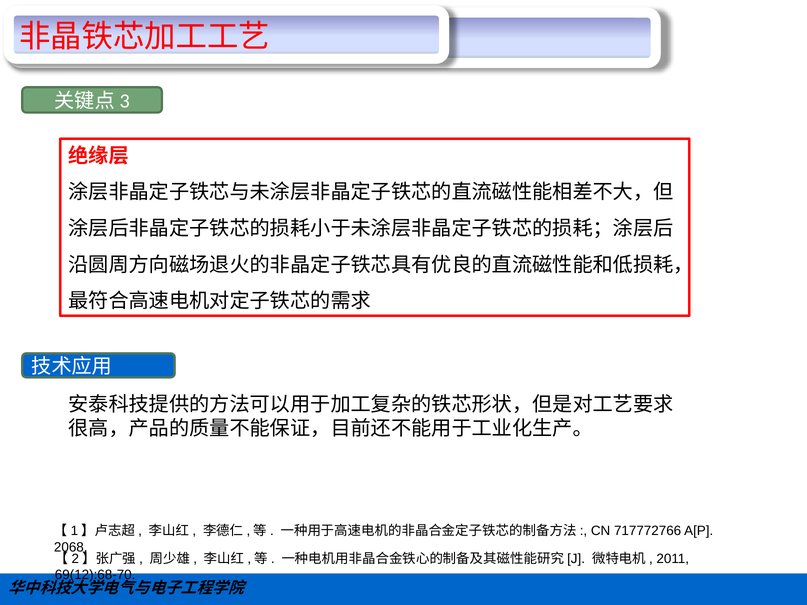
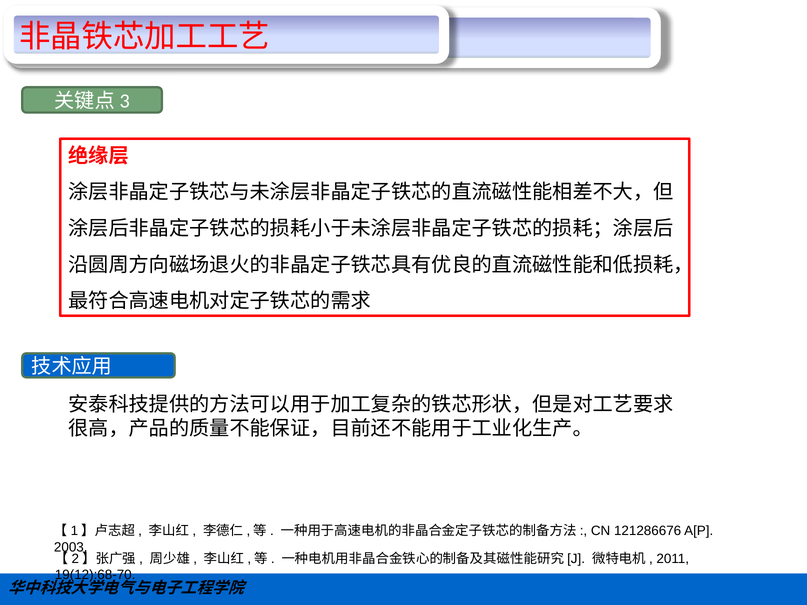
717772766: 717772766 -> 121286676
2068: 2068 -> 2003
69(12):68-70: 69(12):68-70 -> 19(12):68-70
